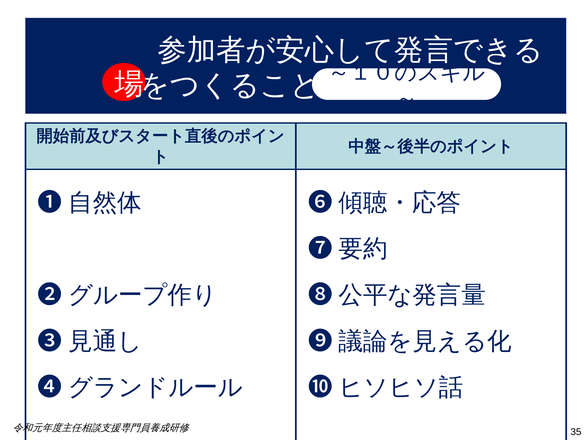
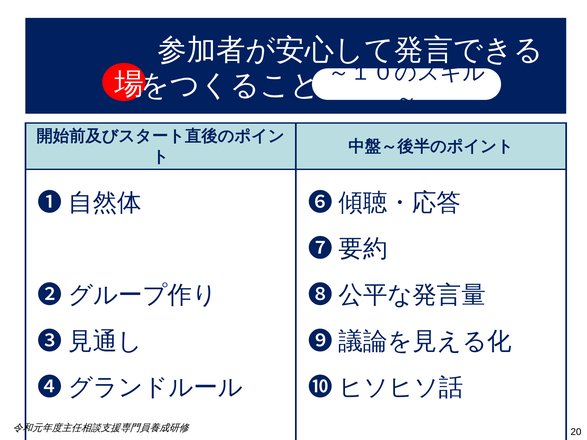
35: 35 -> 20
